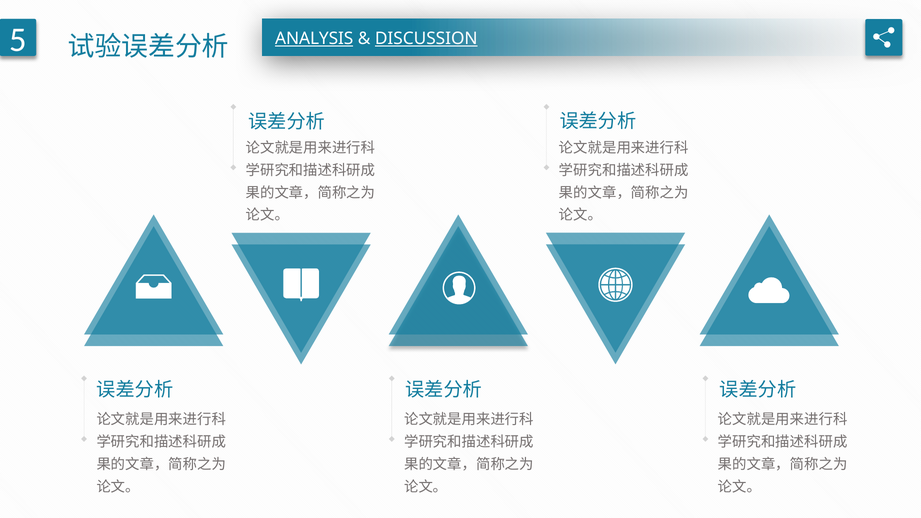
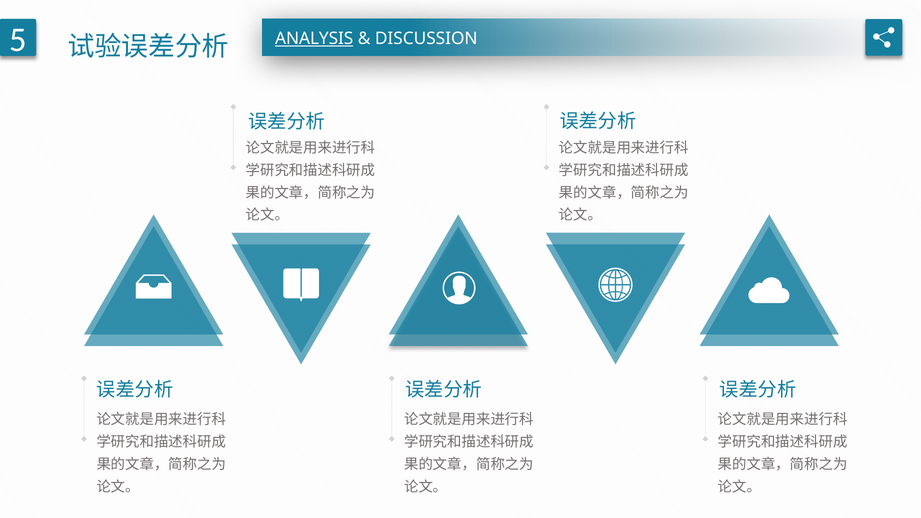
DISCUSSION underline: present -> none
